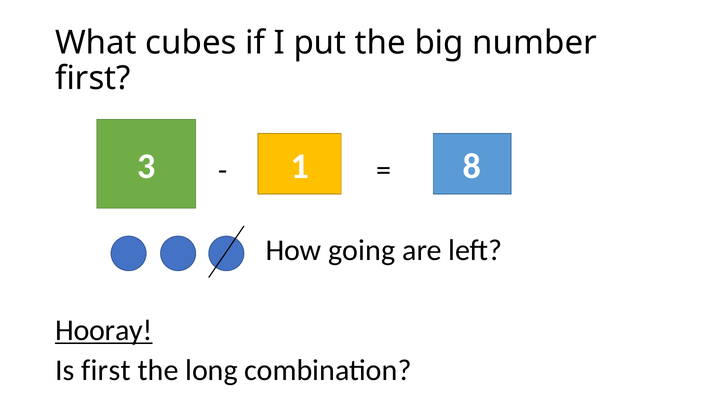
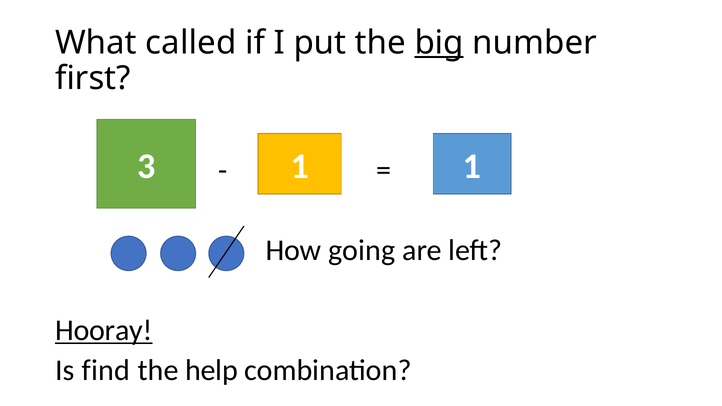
cubes: cubes -> called
big underline: none -> present
1 8: 8 -> 1
Is first: first -> find
long: long -> help
